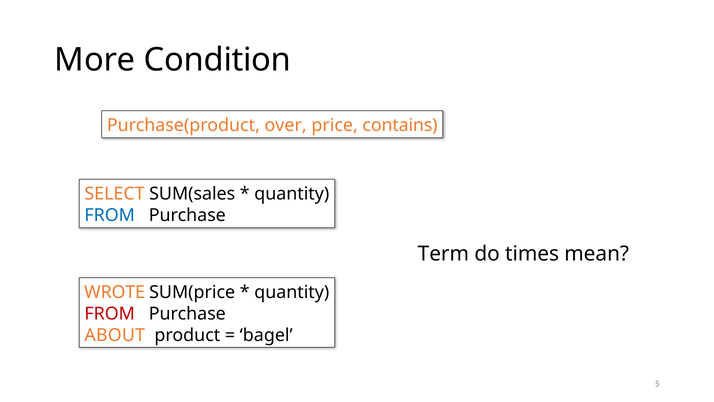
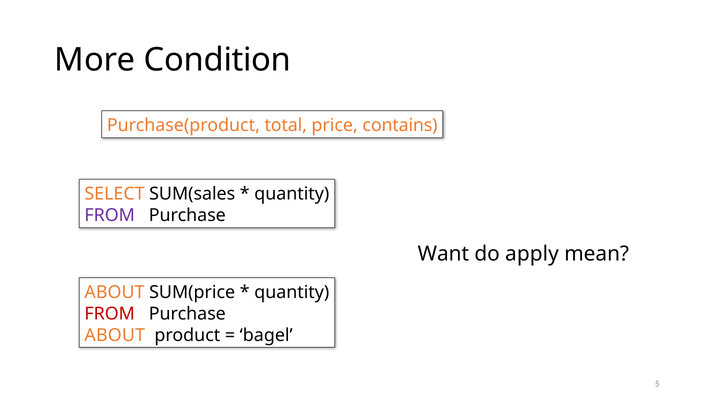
over: over -> total
FROM at (110, 215) colour: blue -> purple
Term: Term -> Want
times: times -> apply
WROTE at (115, 292): WROTE -> ABOUT
